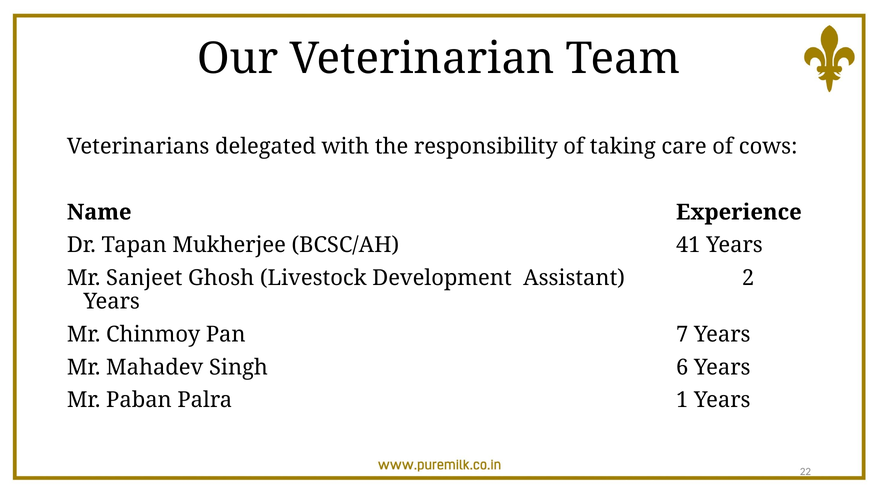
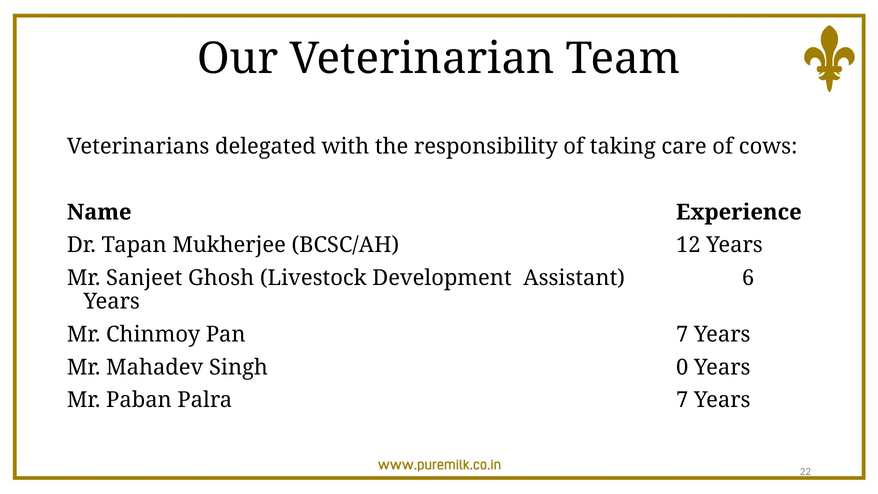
41: 41 -> 12
2: 2 -> 6
6: 6 -> 0
Palra 1: 1 -> 7
